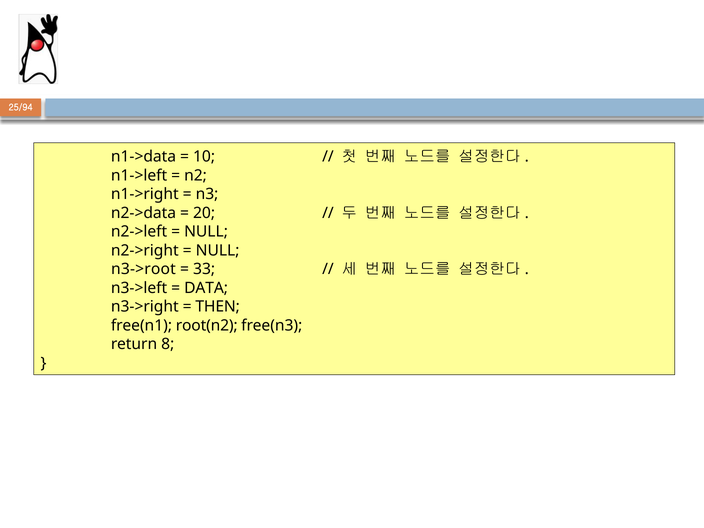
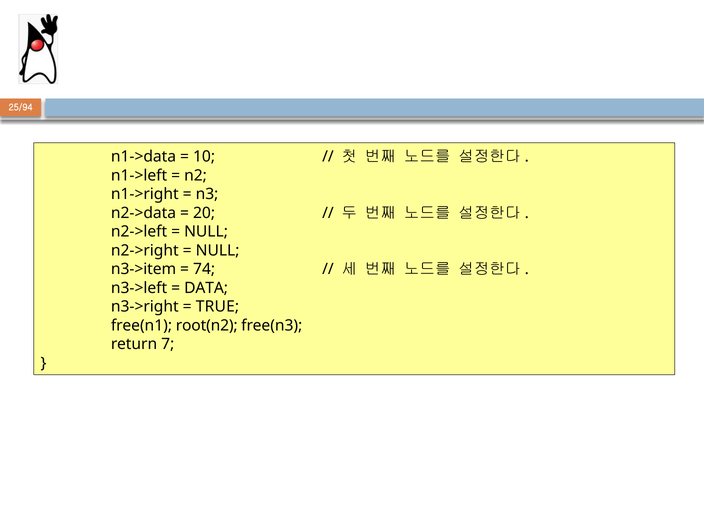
n3->root: n3->root -> n3->item
33: 33 -> 74
THEN: THEN -> TRUE
8: 8 -> 7
